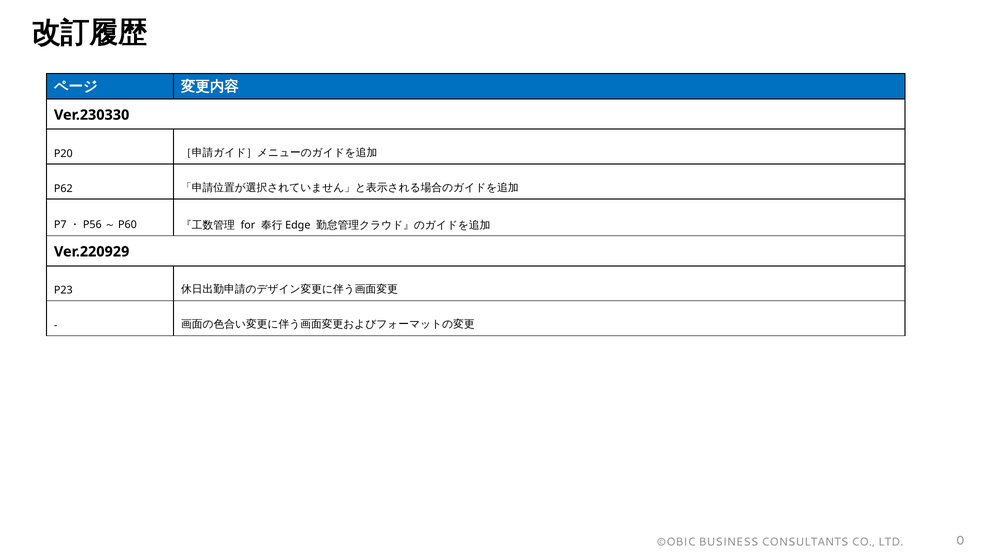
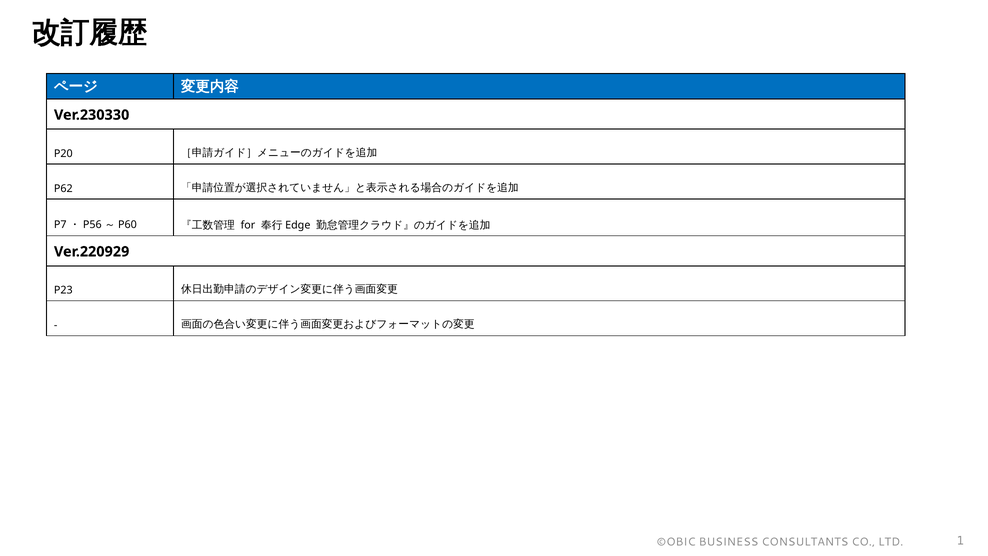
0: 0 -> 1
